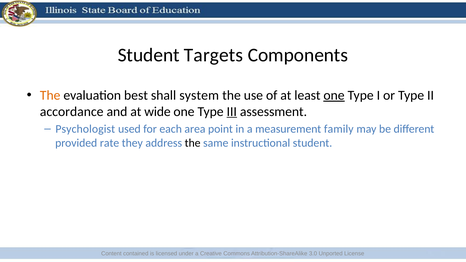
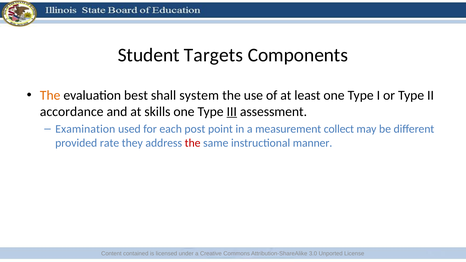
one at (334, 95) underline: present -> none
wide: wide -> skills
Psychologist: Psychologist -> Examination
area: area -> post
family: family -> collect
the at (193, 143) colour: black -> red
instructional student: student -> manner
